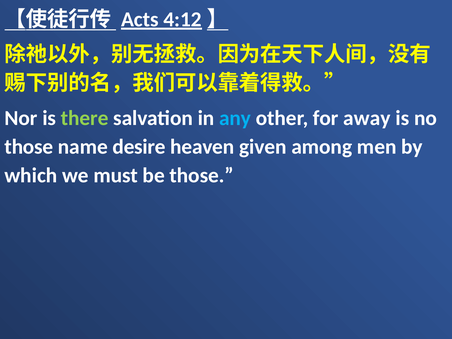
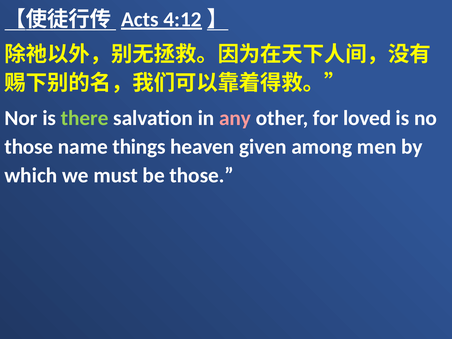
any colour: light blue -> pink
away: away -> loved
desire: desire -> things
